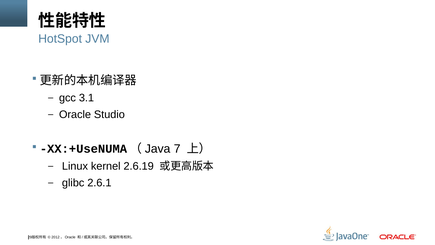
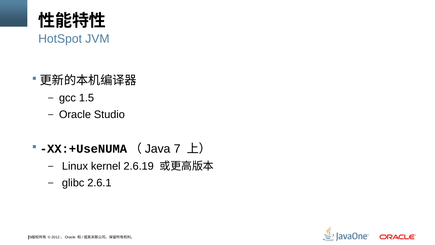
3.1: 3.1 -> 1.5
